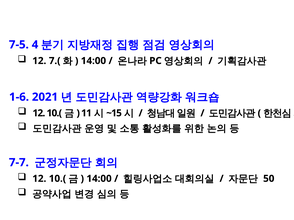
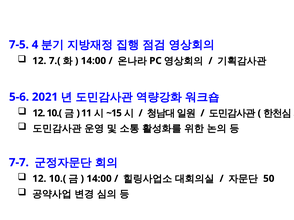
1-6: 1-6 -> 5-6
